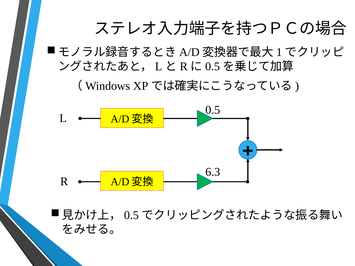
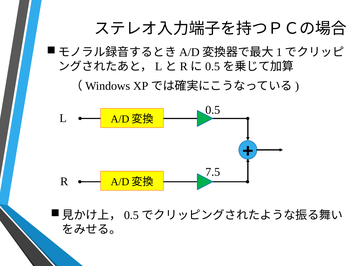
6.3: 6.3 -> 7.5
